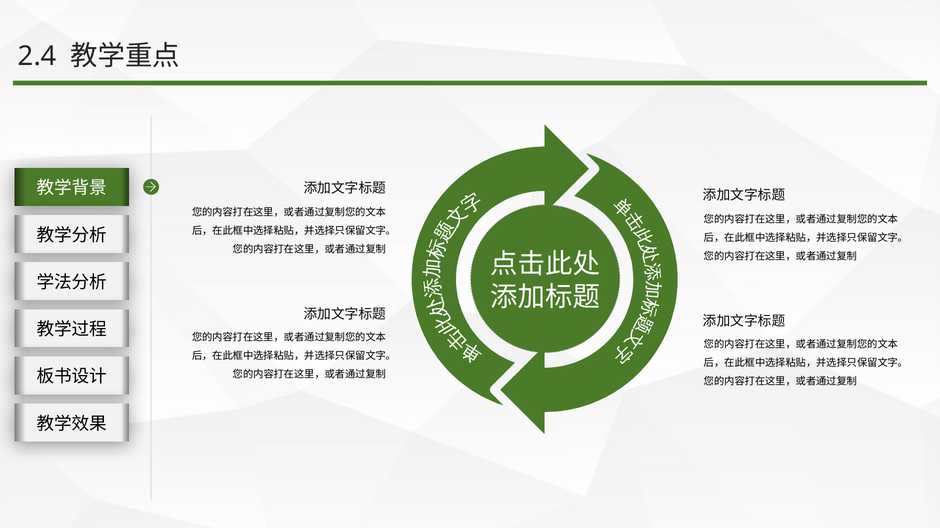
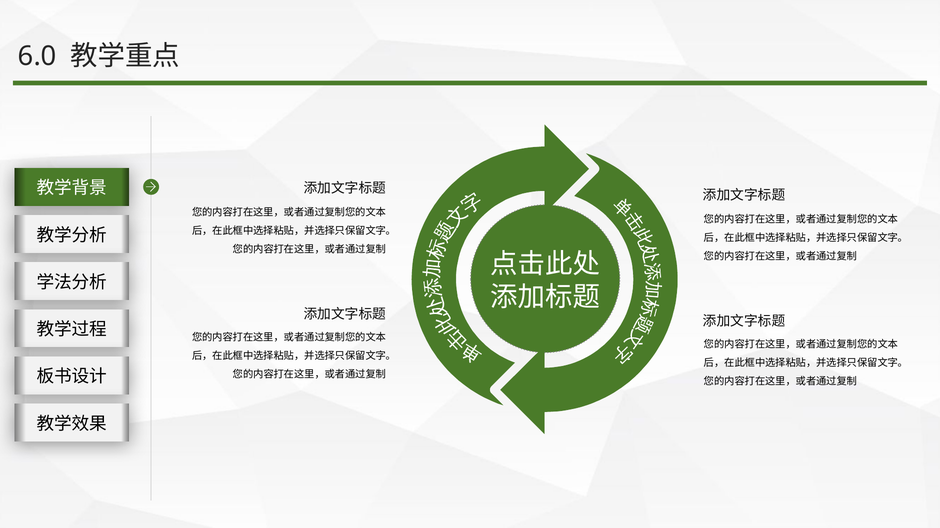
2.4: 2.4 -> 6.0
